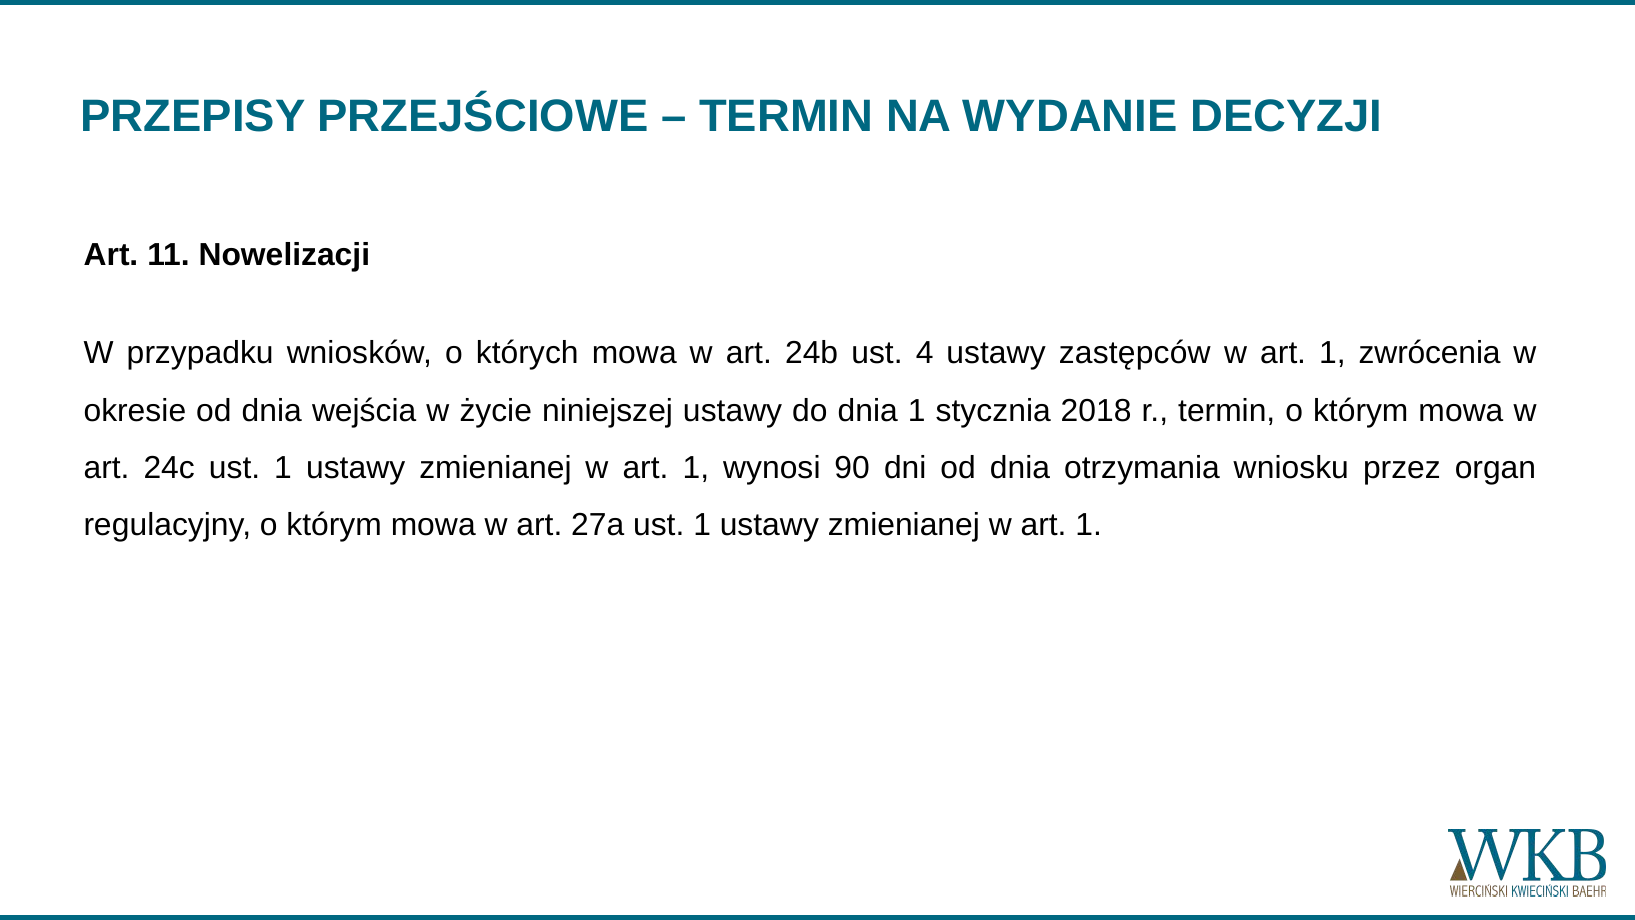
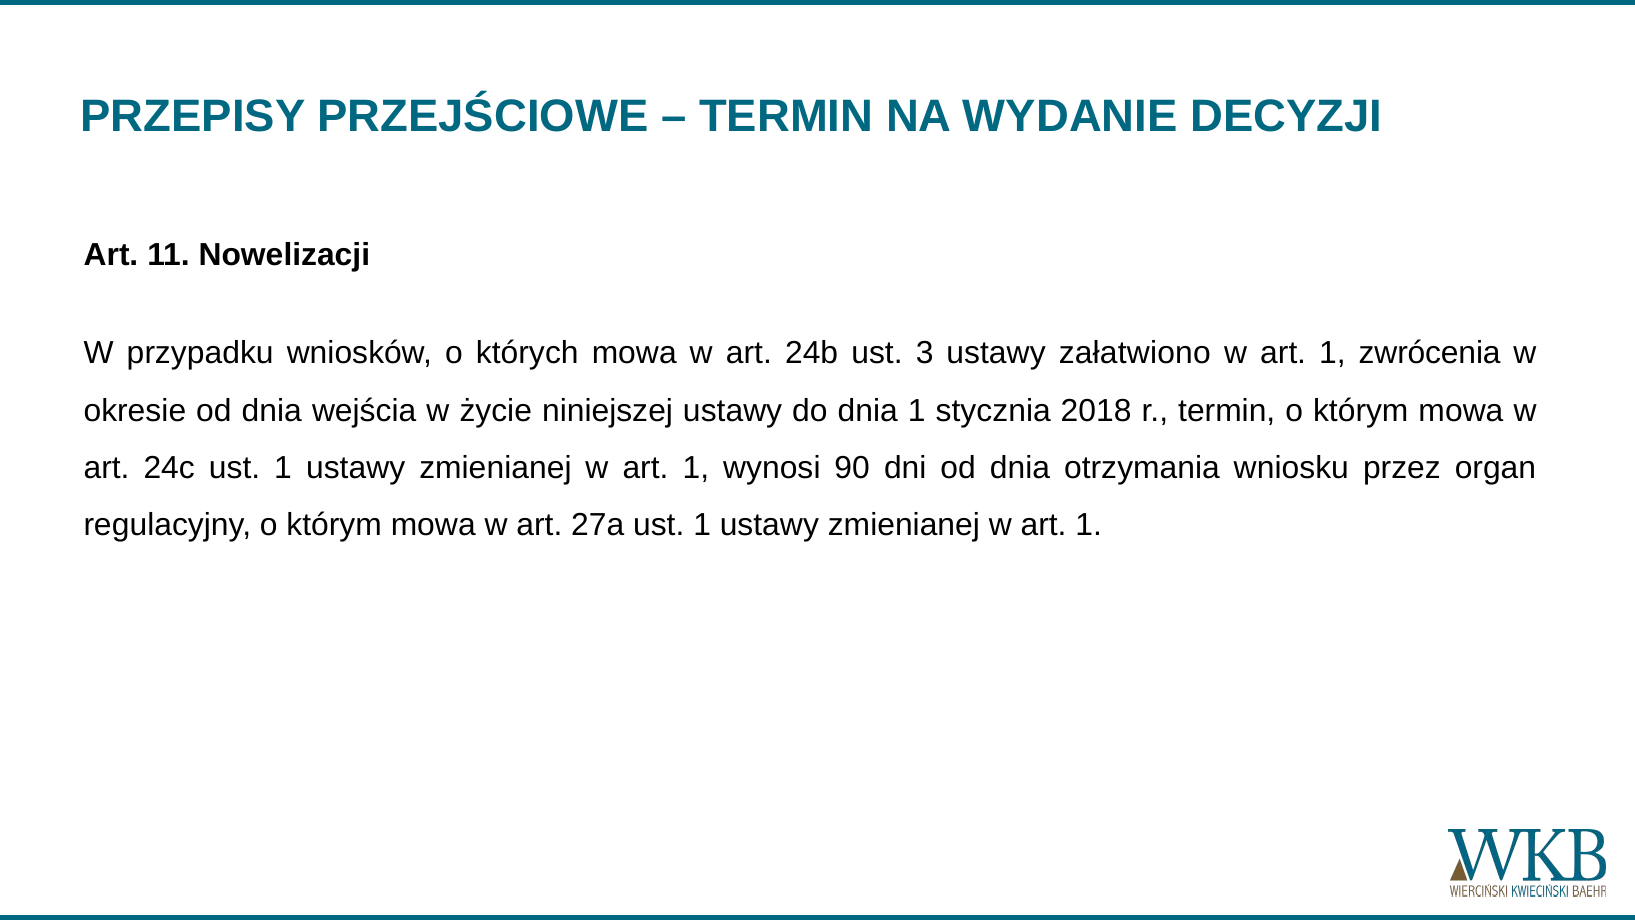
4: 4 -> 3
zastępców: zastępców -> załatwiono
